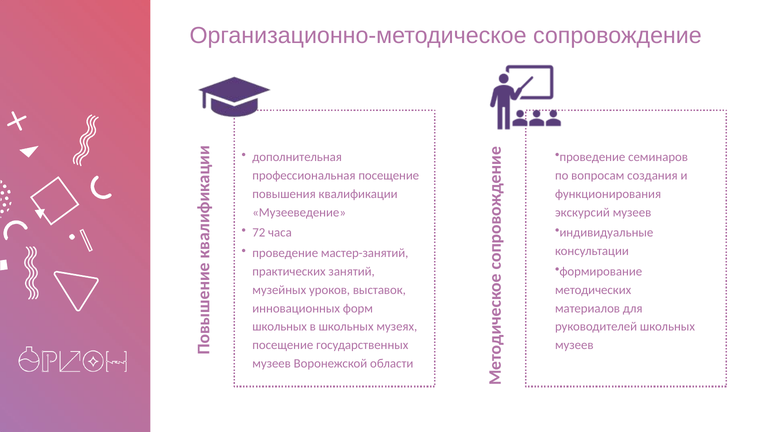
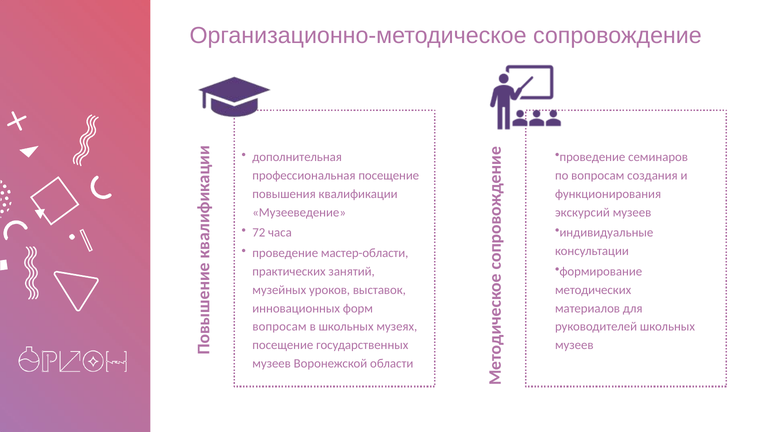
мастер-занятий: мастер-занятий -> мастер-области
школьных at (280, 327): школьных -> вопросам
